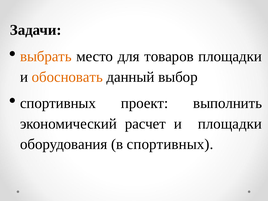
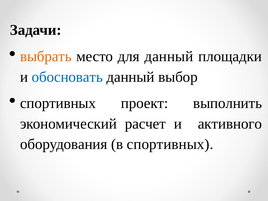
для товаров: товаров -> данный
обосновать colour: orange -> blue
и площадки: площадки -> активного
